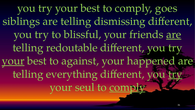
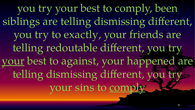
goes: goes -> been
blissful: blissful -> exactly
are at (174, 34) underline: present -> none
everything at (72, 74): everything -> dismissing
try at (175, 74) underline: present -> none
seul: seul -> sins
